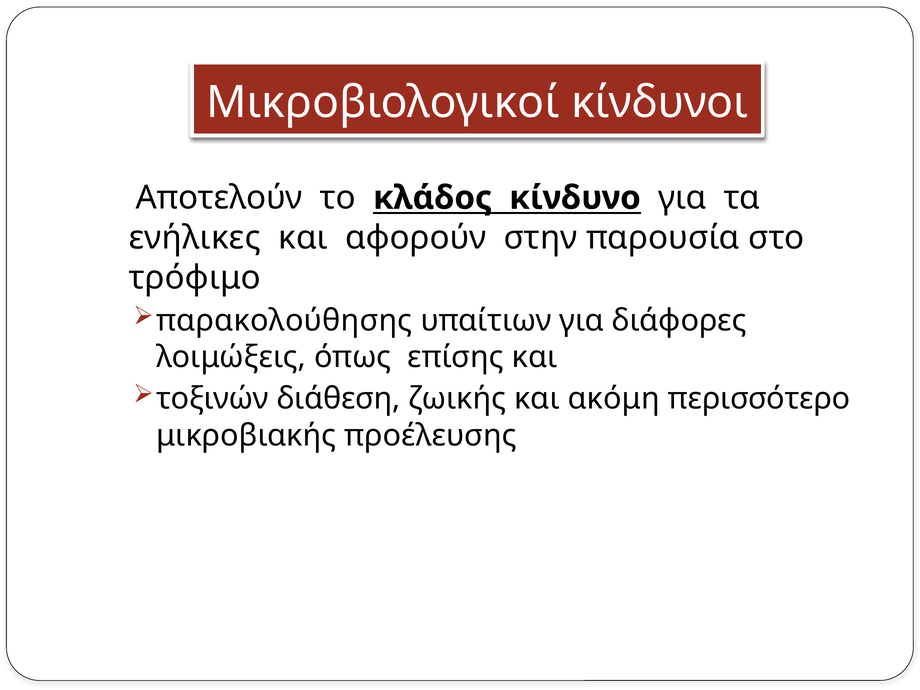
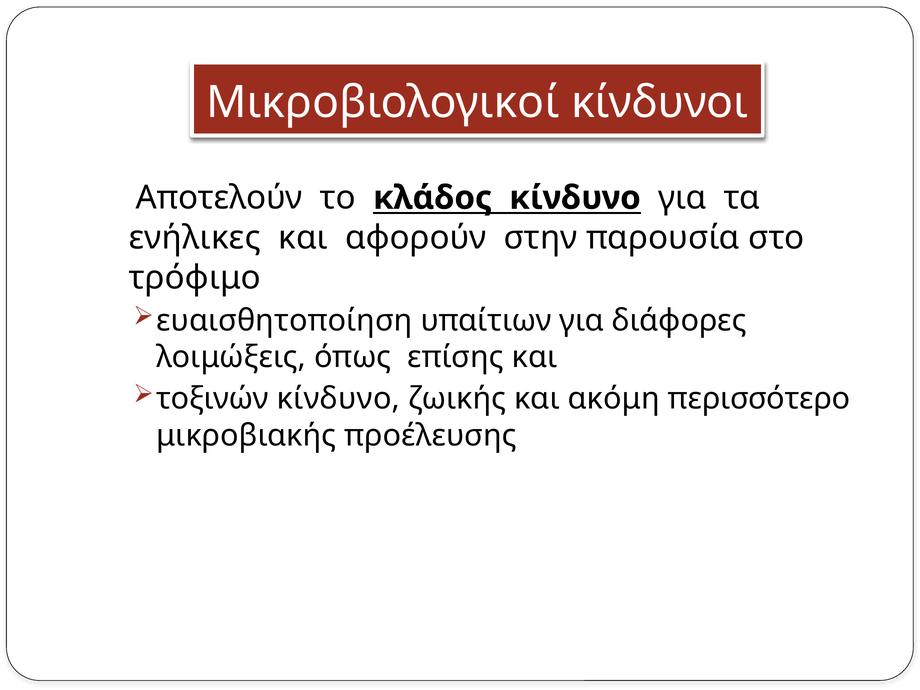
παρακολούθησης: παρακολούθησης -> ευαισθητοποίηση
τοξινών διάθεση: διάθεση -> κίνδυνο
